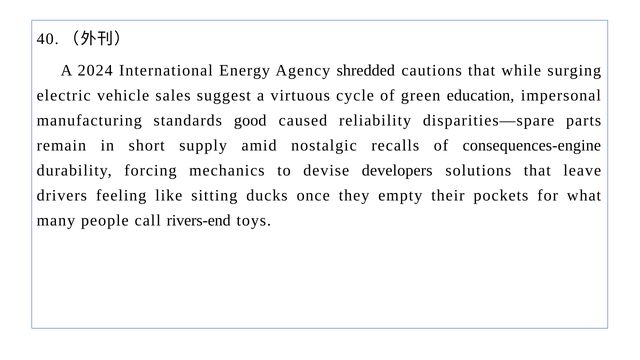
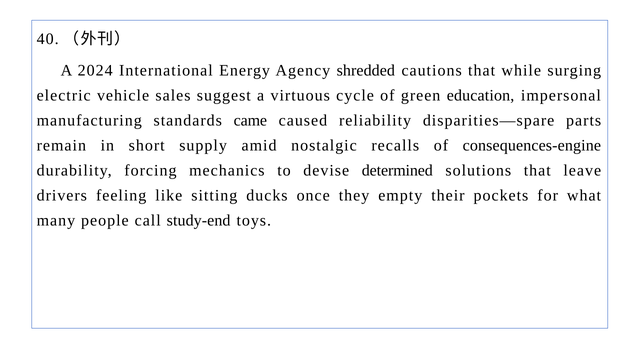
good: good -> came
developers: developers -> determined
rivers-end: rivers-end -> study-end
